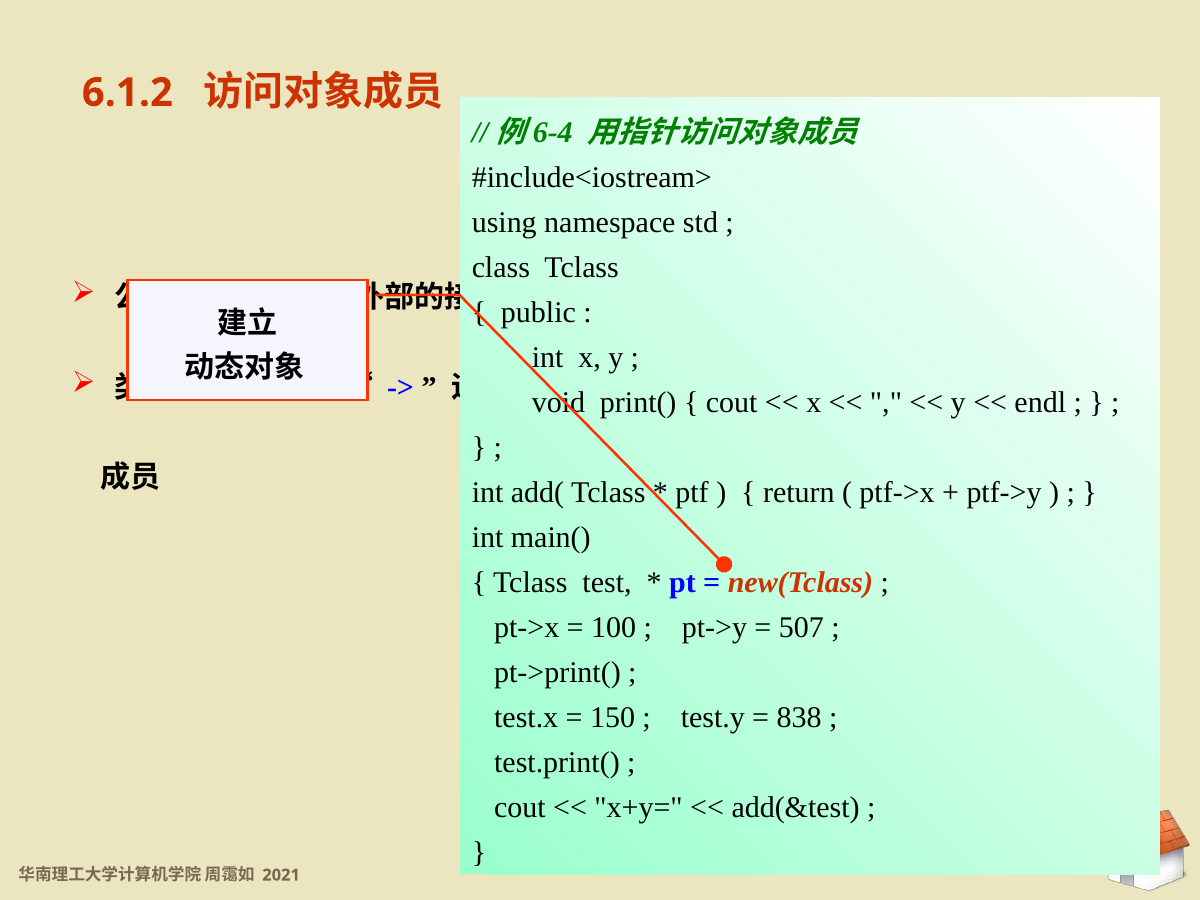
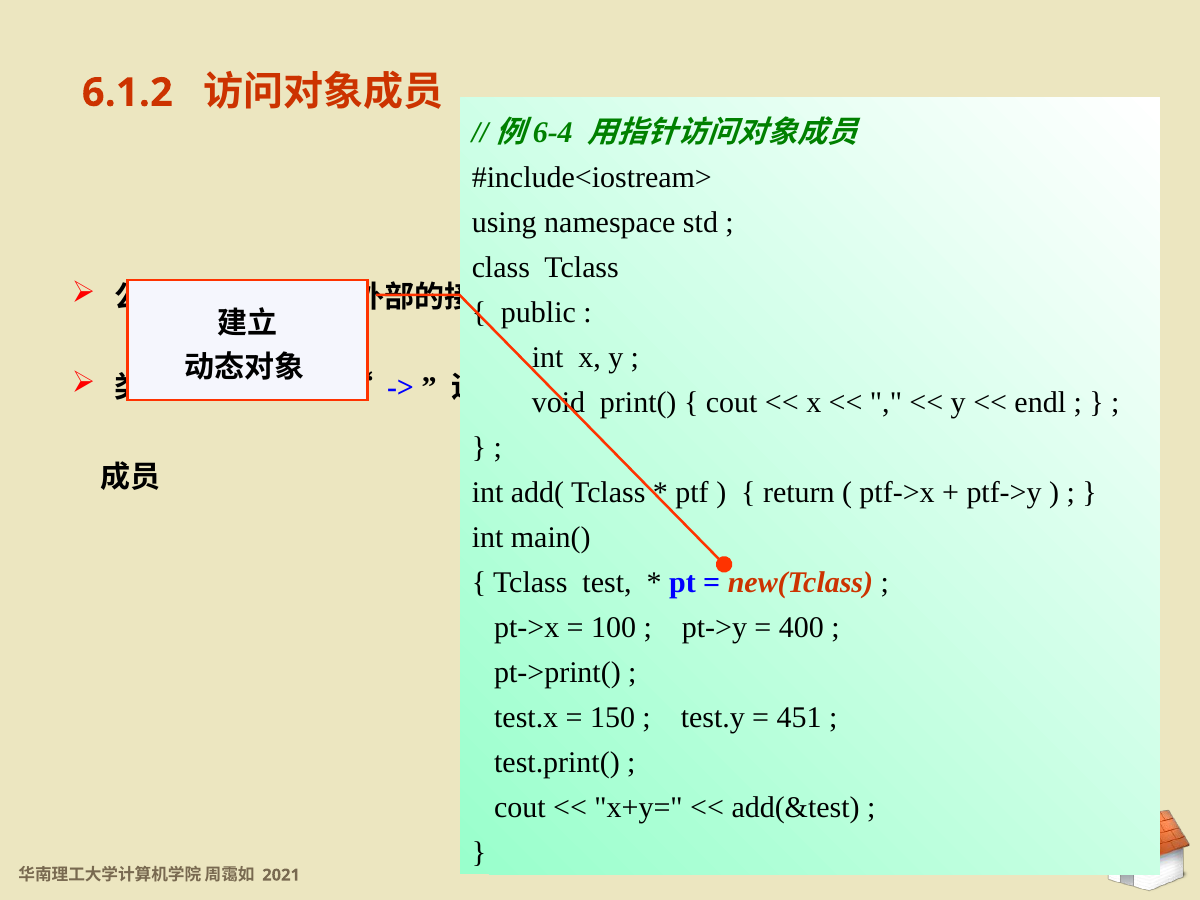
507: 507 -> 400
838: 838 -> 451
